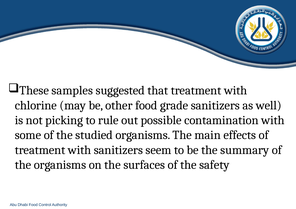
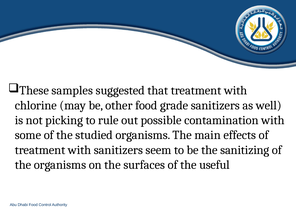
summary: summary -> sanitizing
safety: safety -> useful
